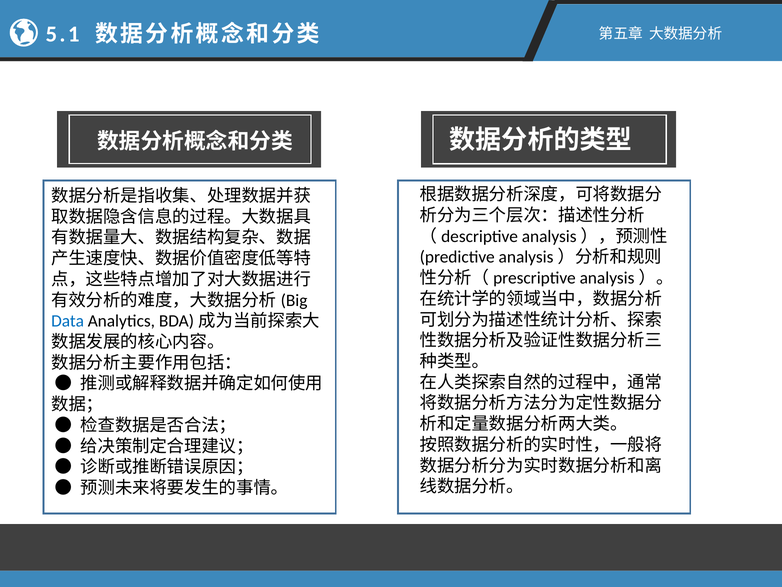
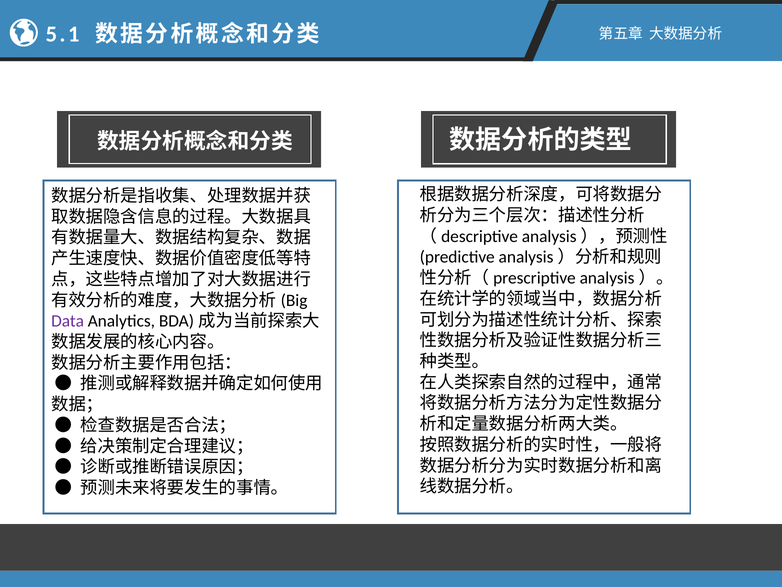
Data colour: blue -> purple
